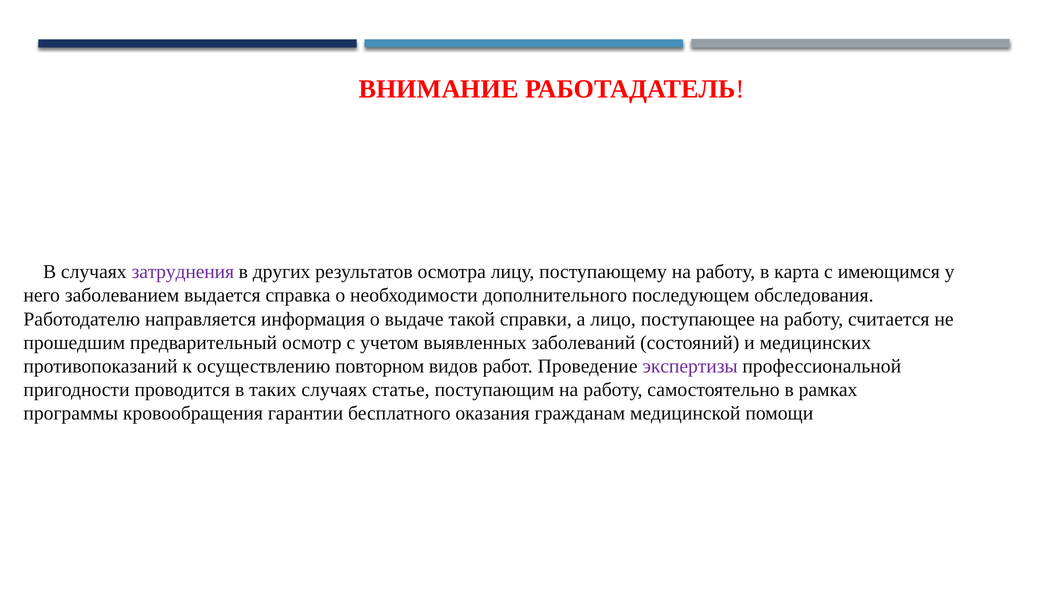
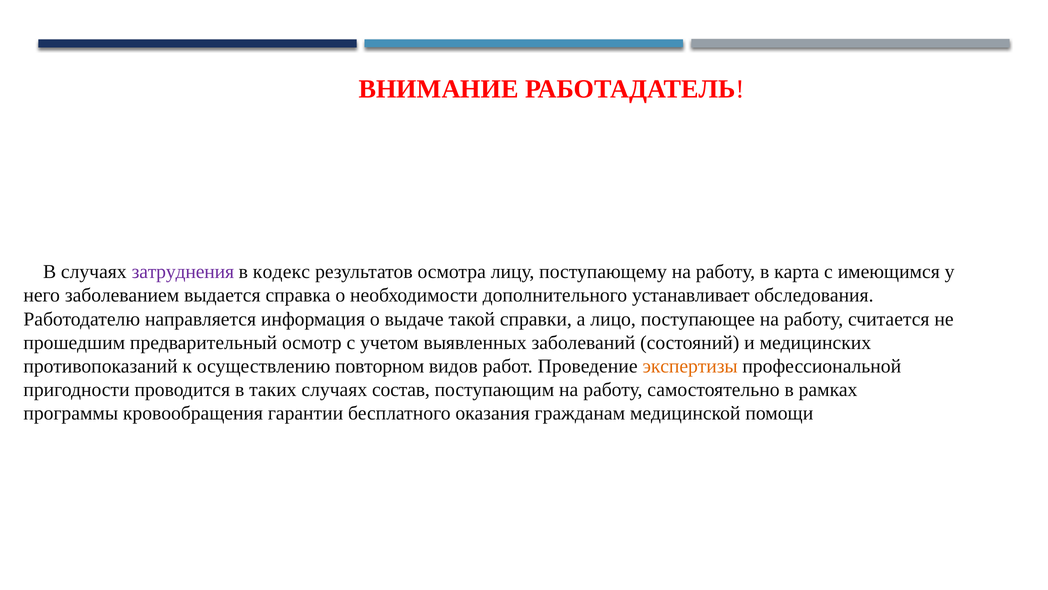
других: других -> кодекс
последующем: последующем -> устанавливает
экспертизы colour: purple -> orange
статье: статье -> состав
